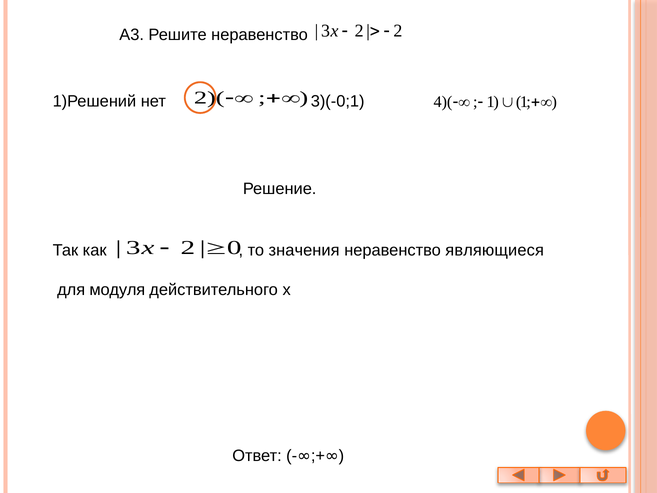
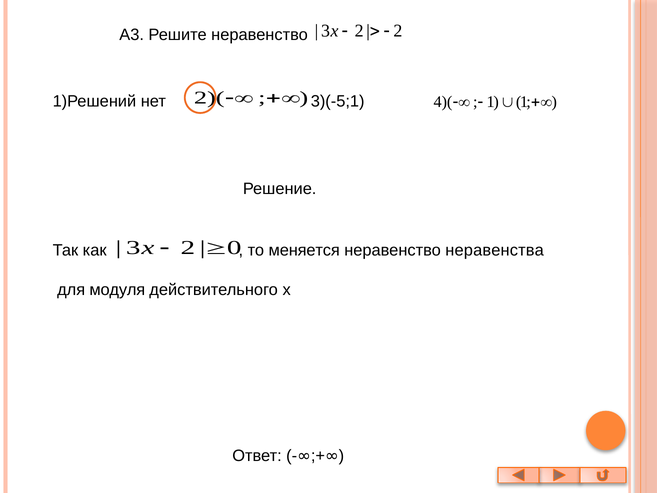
3)(-0;1: 3)(-0;1 -> 3)(-5;1
значения: значения -> меняется
являющиеся: являющиеся -> неравенства
